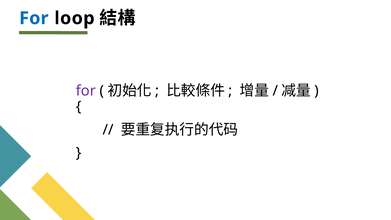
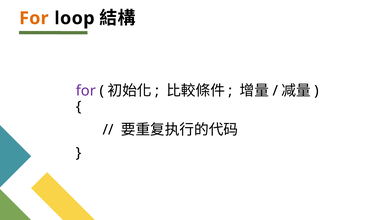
For at (34, 18) colour: blue -> orange
